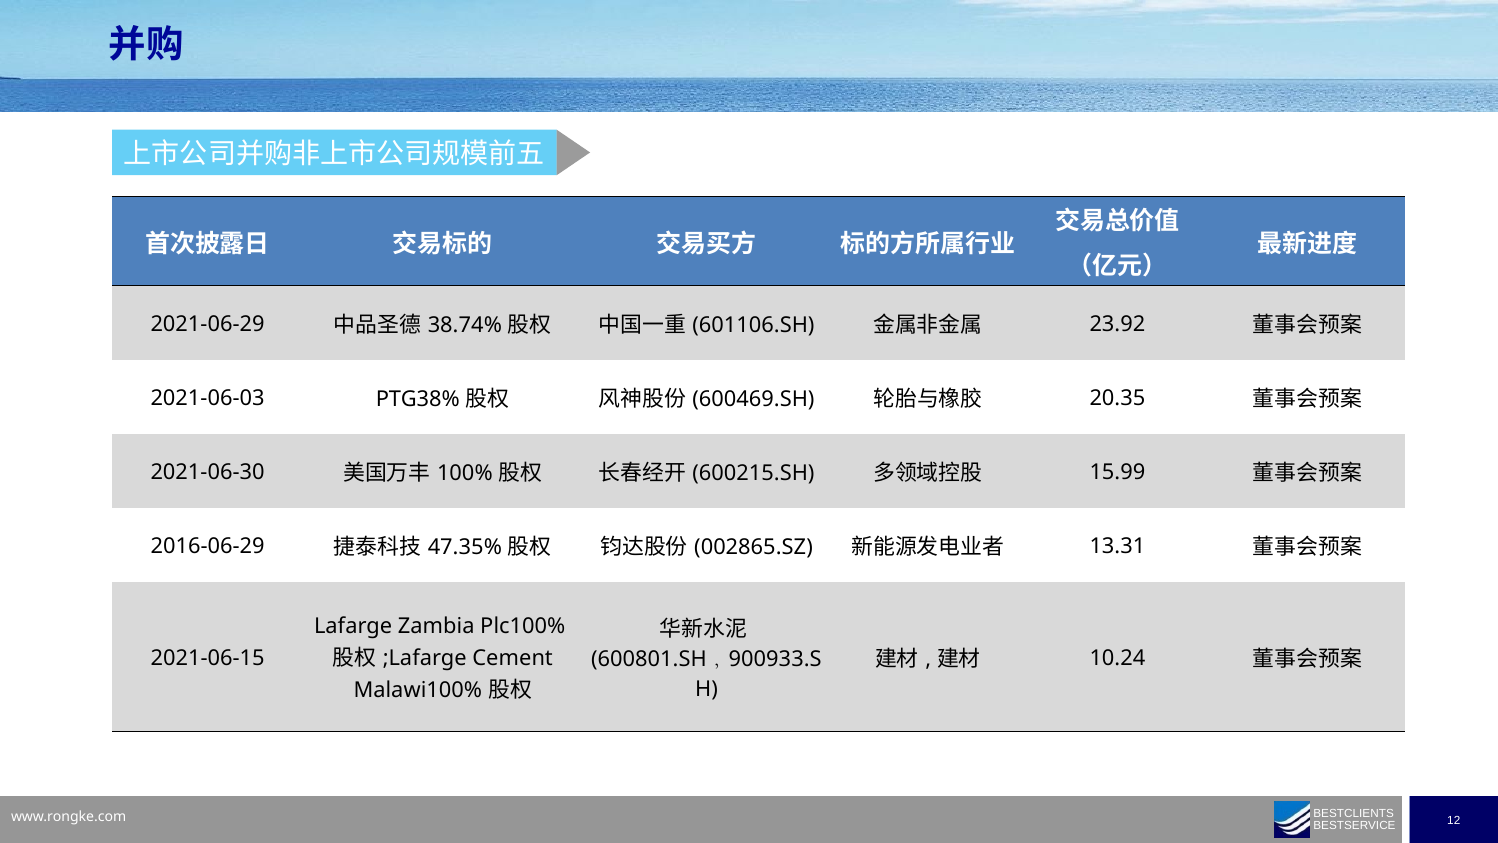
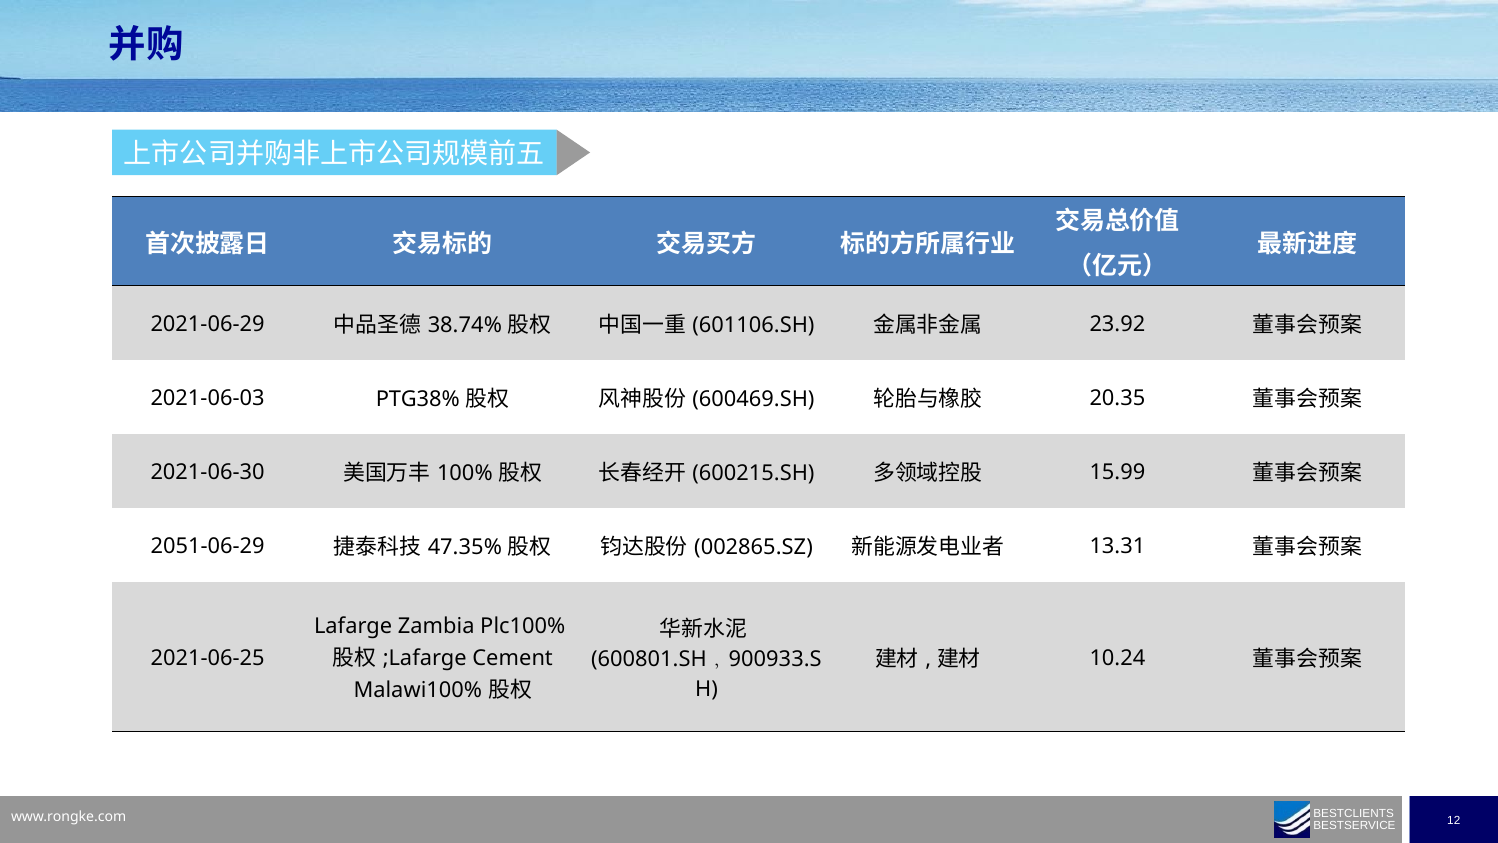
2016-06-29: 2016-06-29 -> 2051-06-29
2021-06-15: 2021-06-15 -> 2021-06-25
